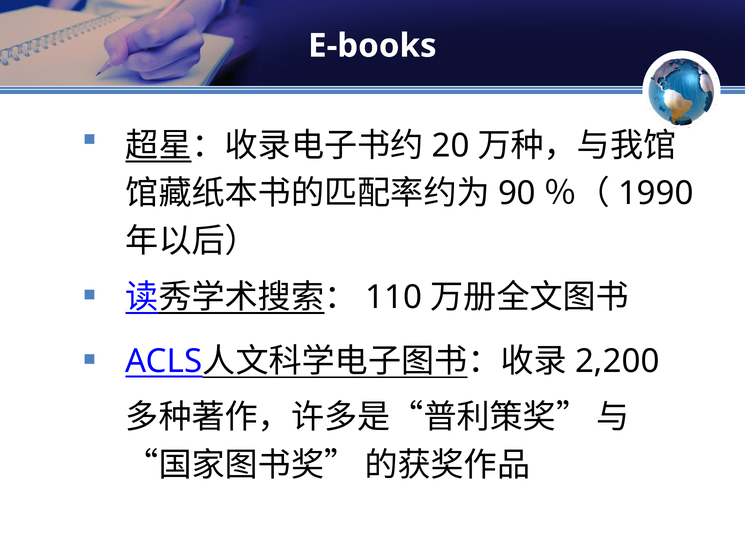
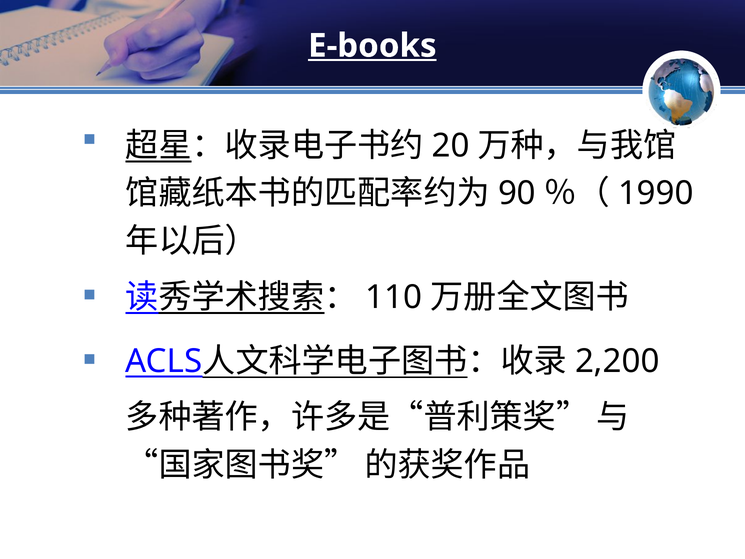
E-books underline: none -> present
